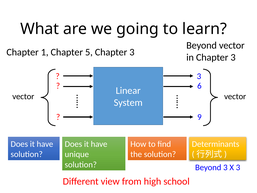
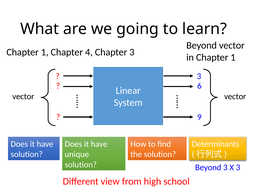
5: 5 -> 4
in Chapter 3: 3 -> 1
